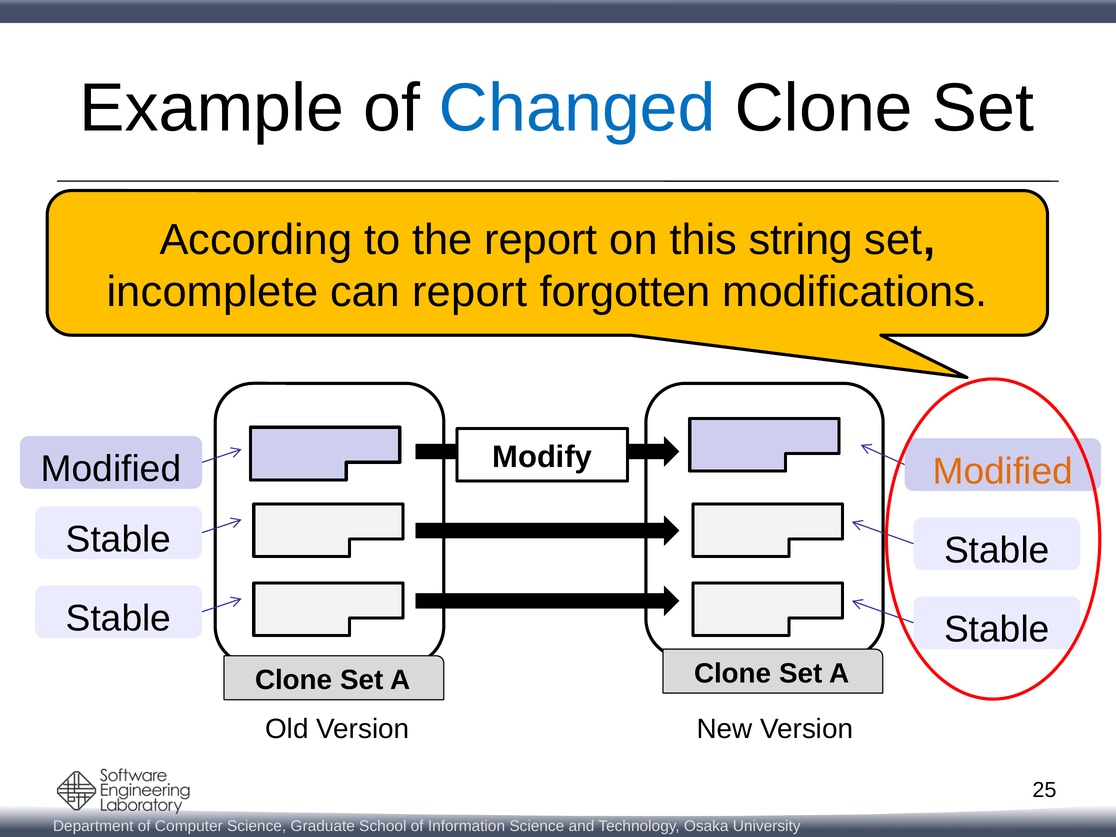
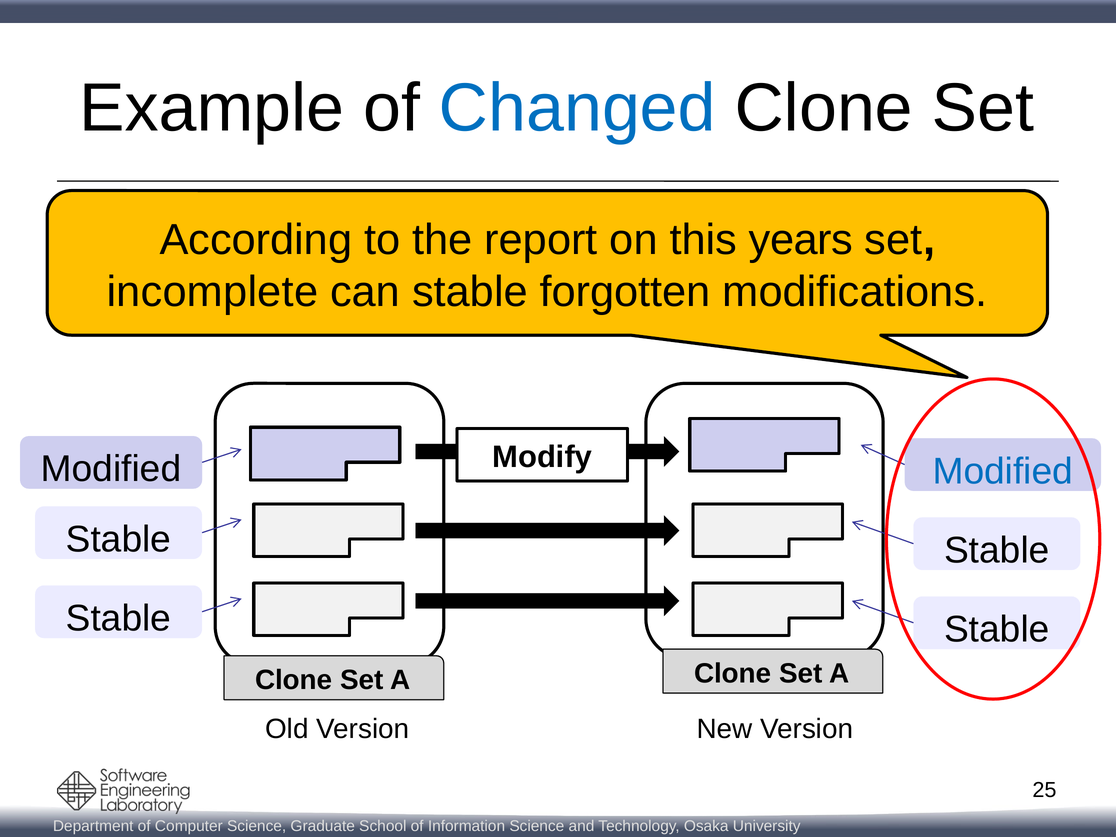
string: string -> years
can report: report -> stable
Modified at (1003, 471) colour: orange -> blue
